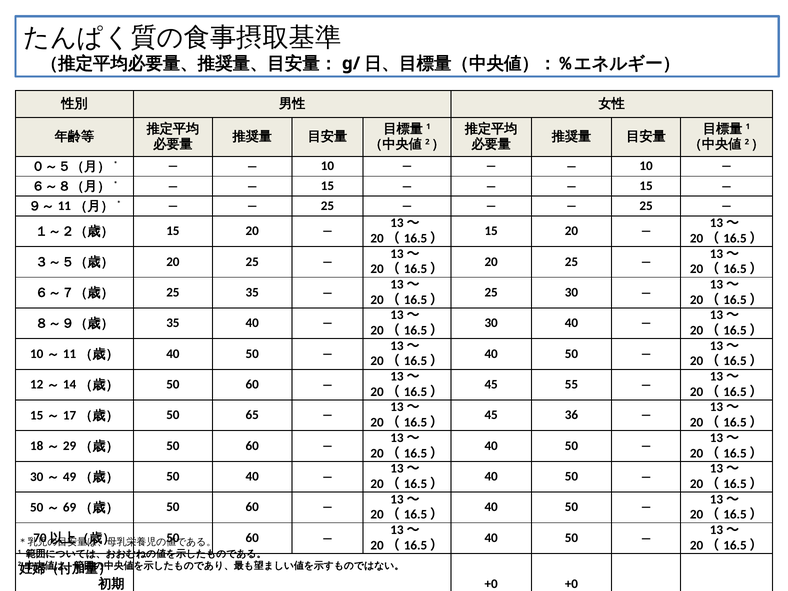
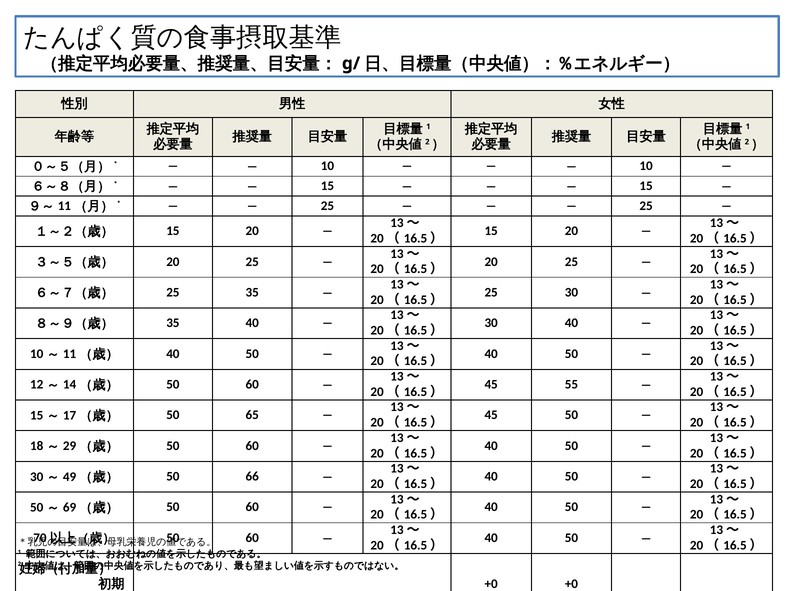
45 36: 36 -> 50
50 40: 40 -> 66
